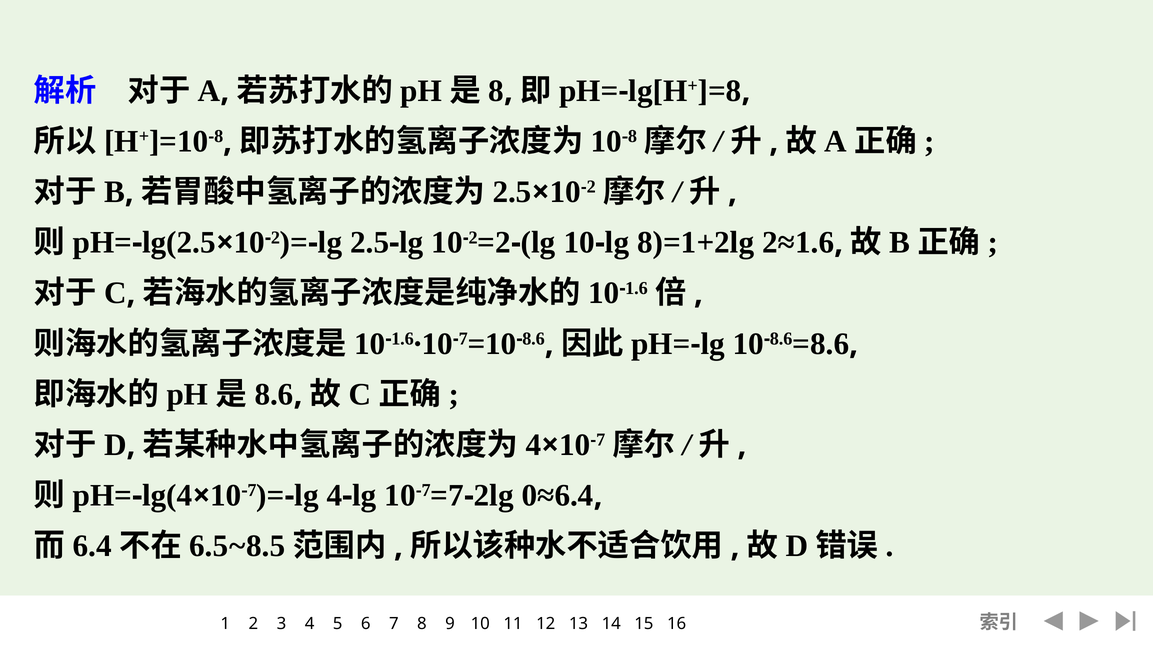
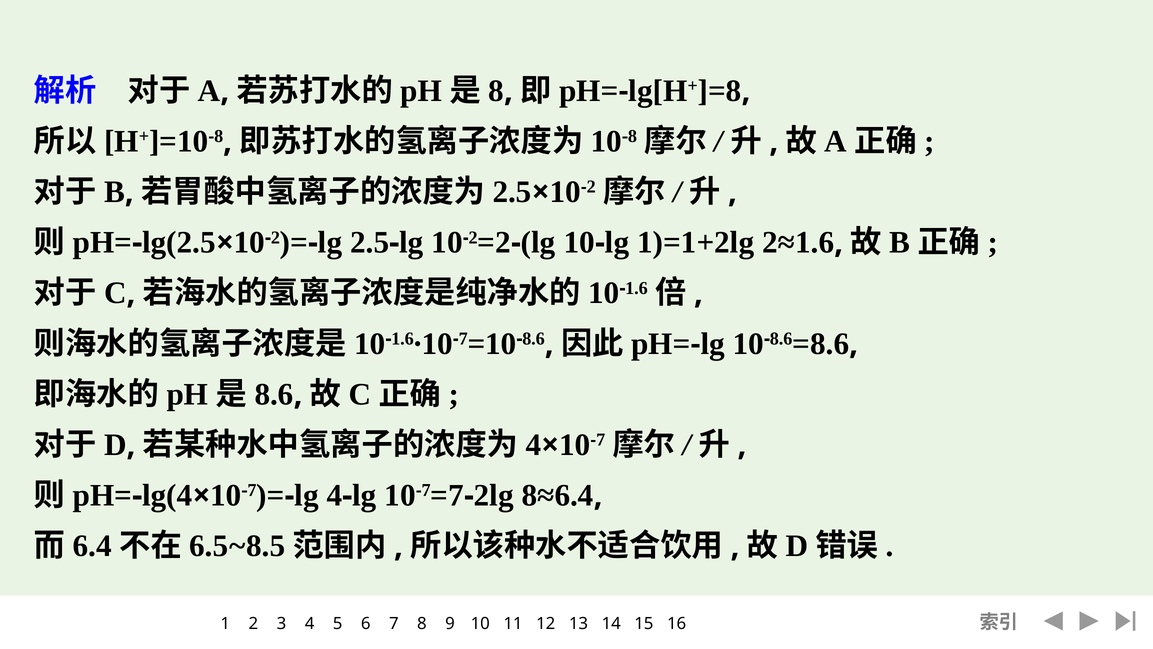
8)=1+2lg: 8)=1+2lg -> 1)=1+2lg
0≈6.4: 0≈6.4 -> 8≈6.4
